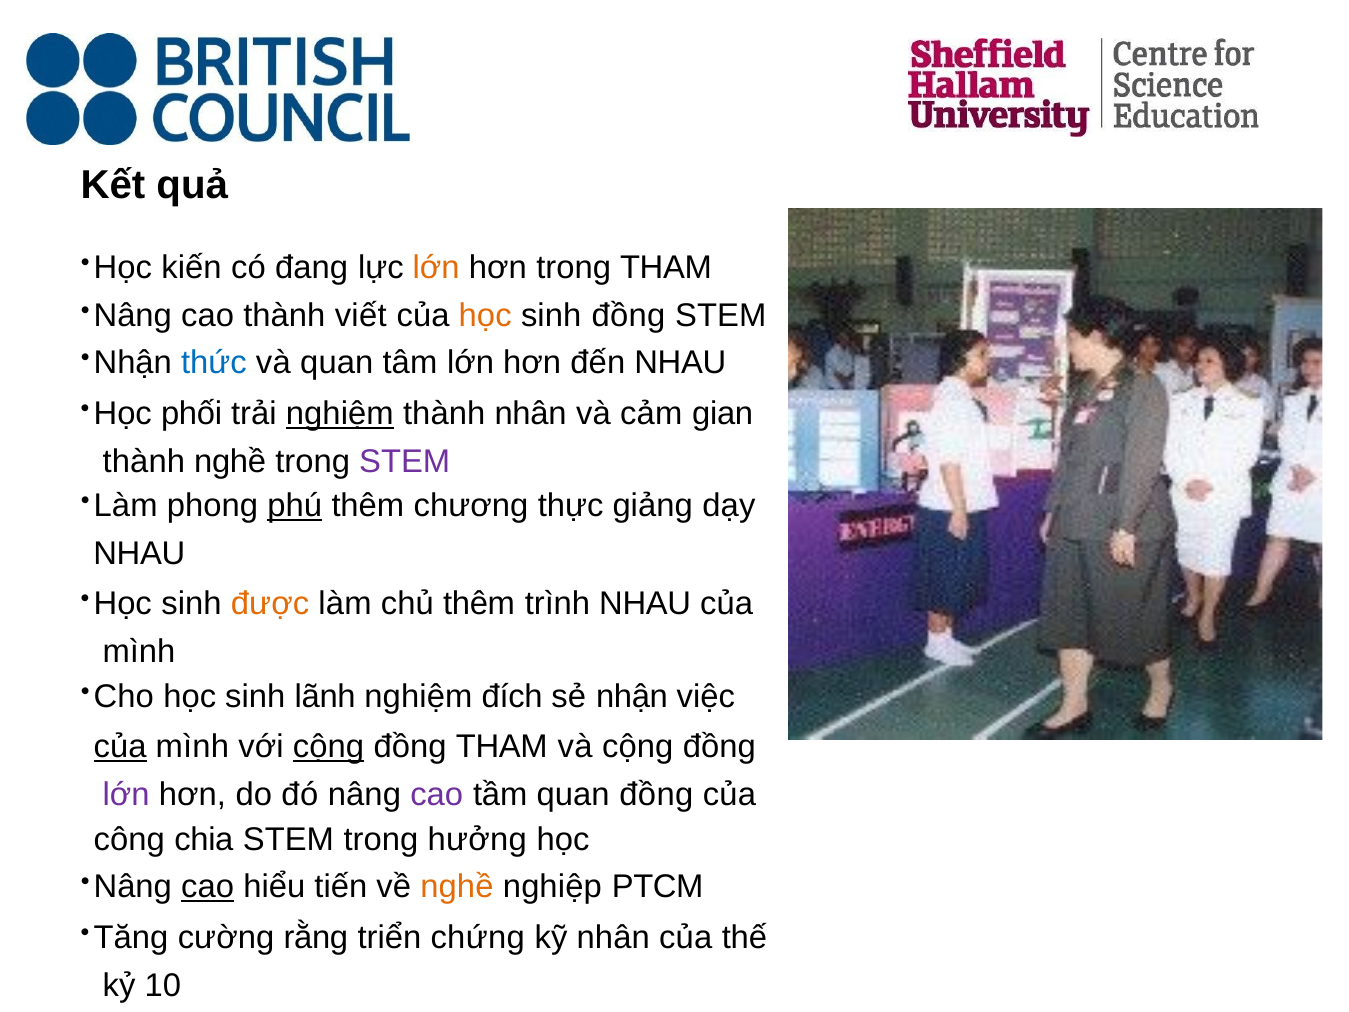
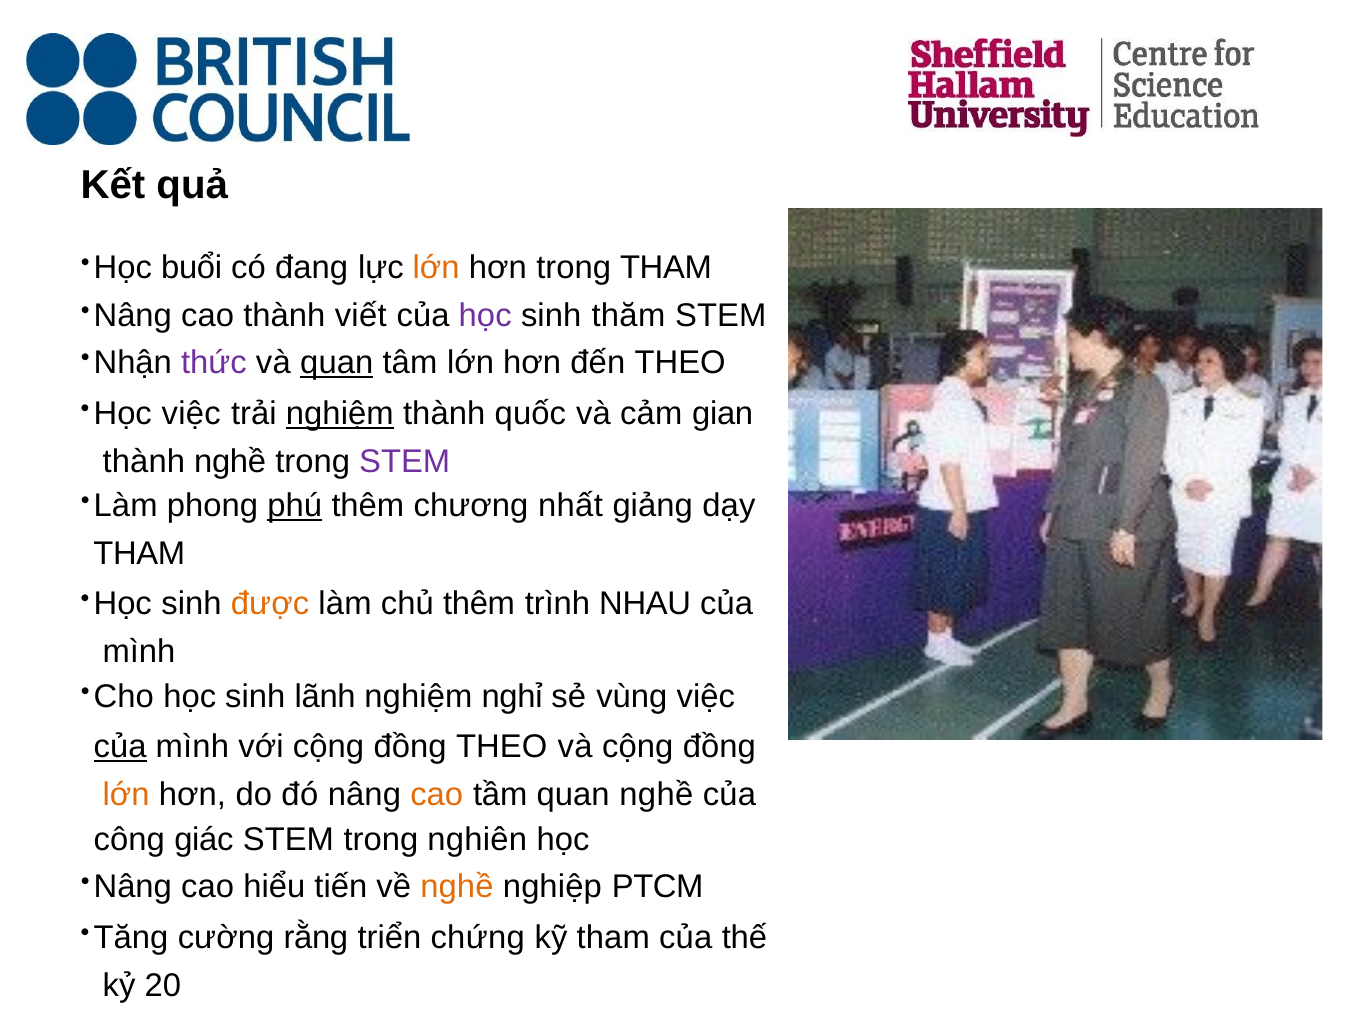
kiến: kiến -> buổi
học at (485, 315) colour: orange -> purple
sinh đồng: đồng -> thăm
thức colour: blue -> purple
quan at (337, 363) underline: none -> present
đến NHAU: NHAU -> THEO
Học phối: phối -> việc
thành nhân: nhân -> quốc
thực: thực -> nhất
NHAU at (139, 553): NHAU -> THAM
đích: đích -> nghỉ
sẻ nhận: nhận -> vùng
cộng at (328, 747) underline: present -> none
đồng THAM: THAM -> THEO
lớn at (126, 794) colour: purple -> orange
cao at (437, 794) colour: purple -> orange
quan đồng: đồng -> nghề
chia: chia -> giác
hưởng: hưởng -> nghiên
cao at (208, 887) underline: present -> none
kỹ nhân: nhân -> tham
10: 10 -> 20
